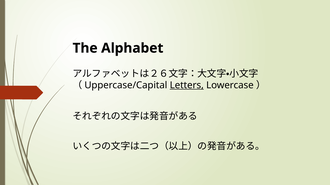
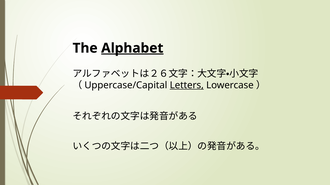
Alphabet underline: none -> present
